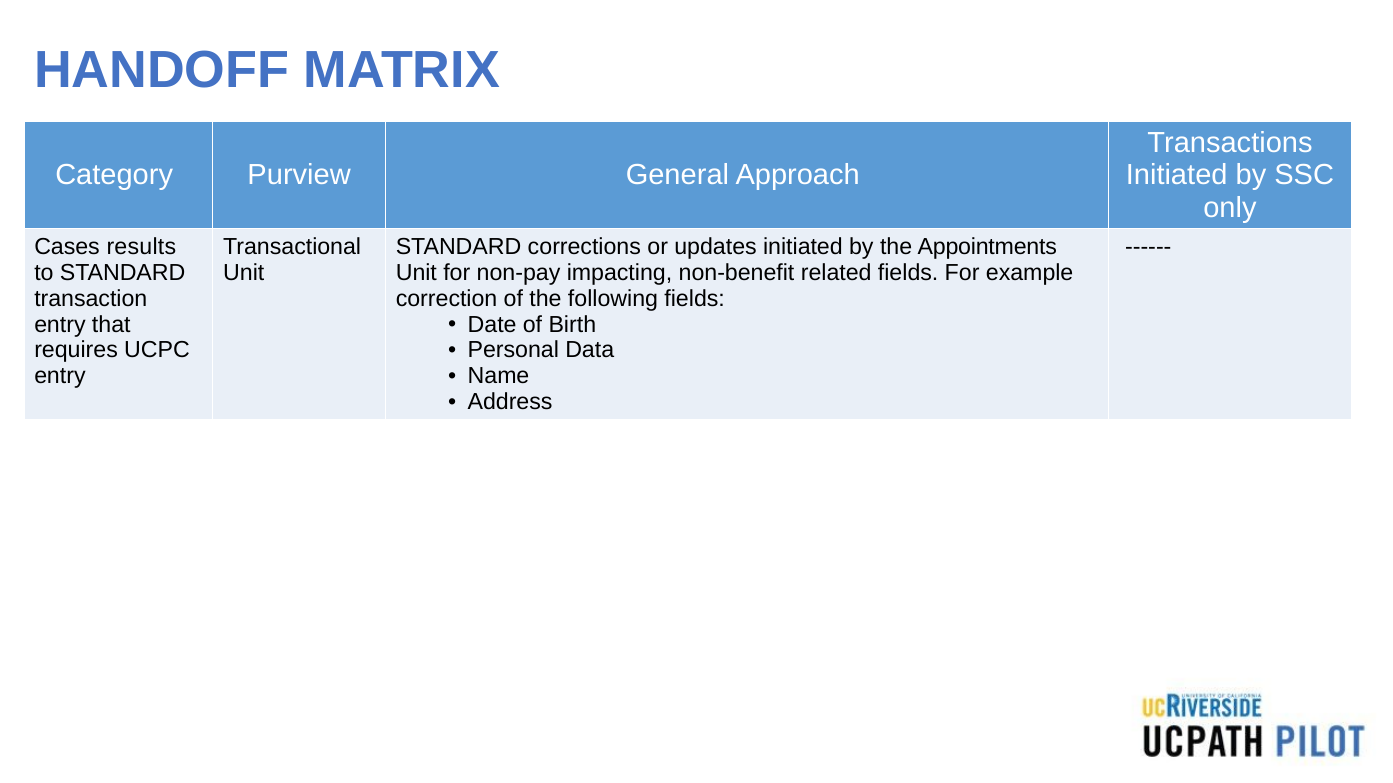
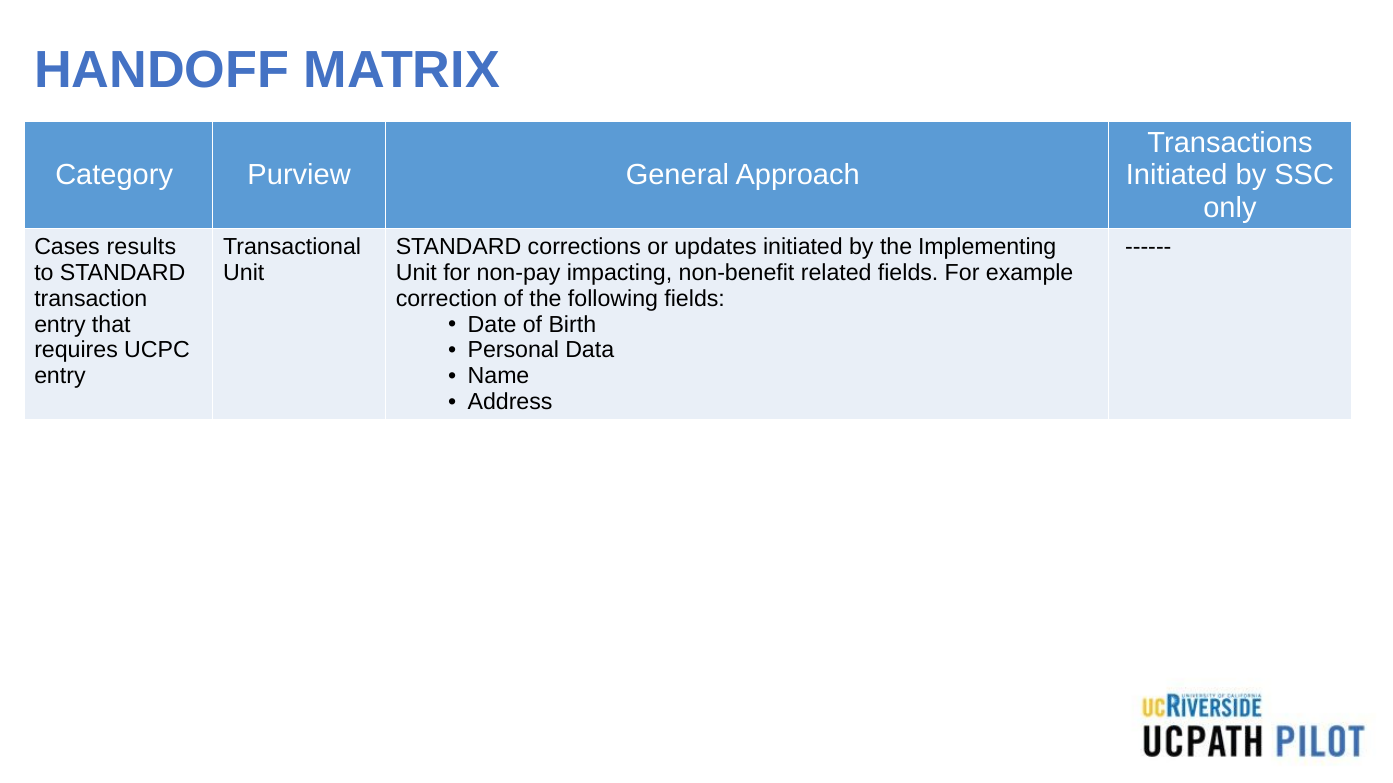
Appointments: Appointments -> Implementing
